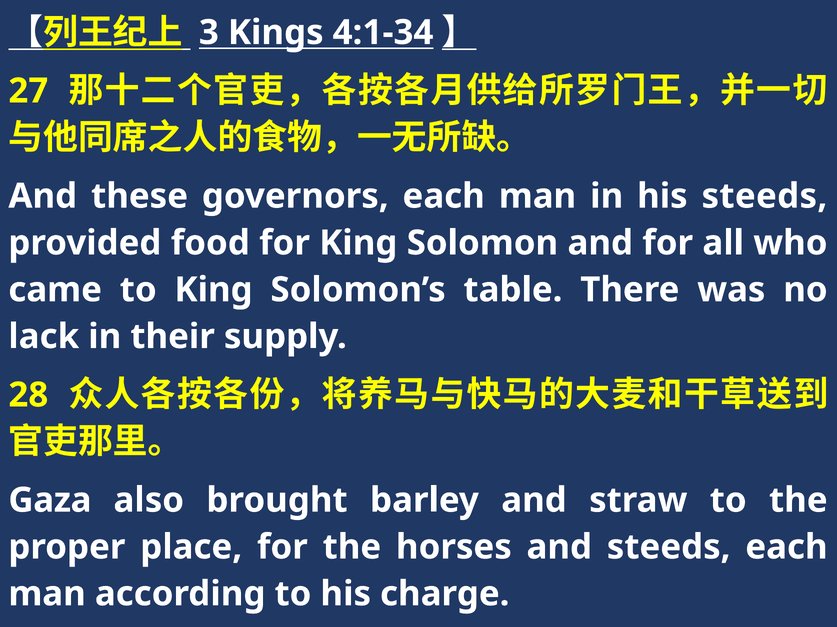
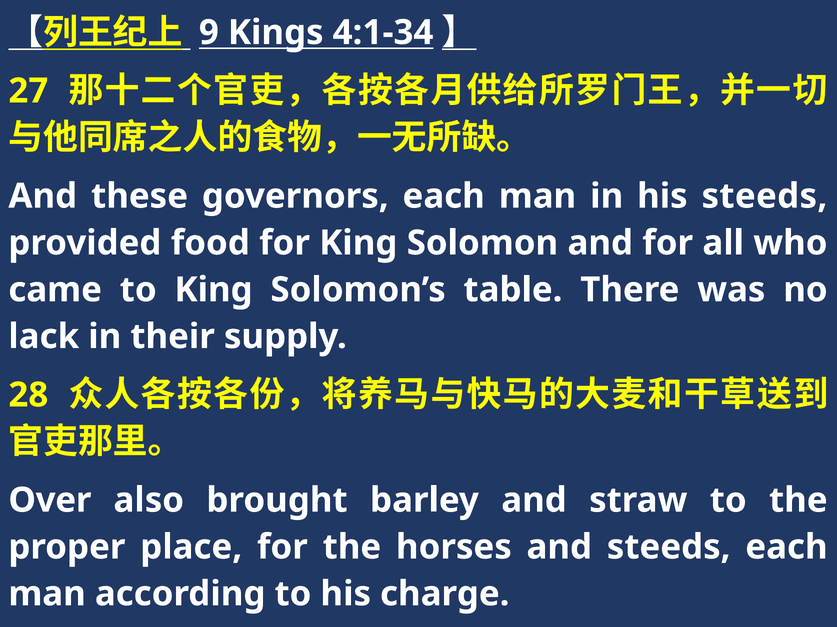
3: 3 -> 9
Gaza: Gaza -> Over
